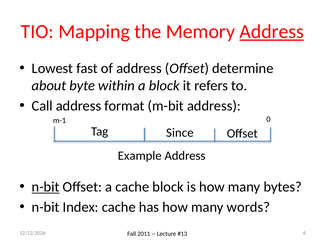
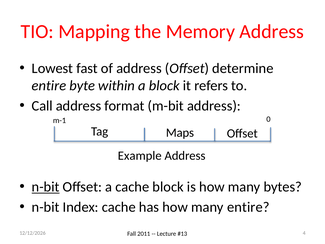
Address at (272, 31) underline: present -> none
about at (49, 86): about -> entire
Since: Since -> Maps
many words: words -> entire
